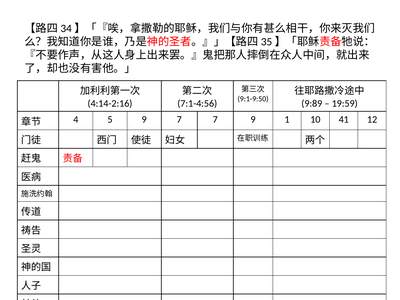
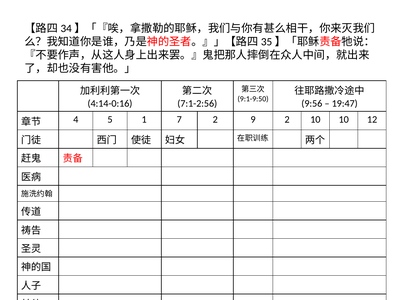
4:14-2:16: 4:14-2:16 -> 4:14-0:16
7:1-4:56: 7:1-4:56 -> 7:1-2:56
9:89: 9:89 -> 9:56
19:59: 19:59 -> 19:47
5 9: 9 -> 1
7 7: 7 -> 2
9 1: 1 -> 2
10 41: 41 -> 10
